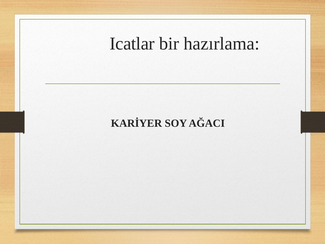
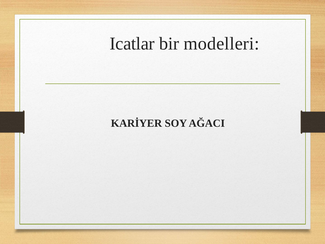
hazırlama: hazırlama -> modelleri
